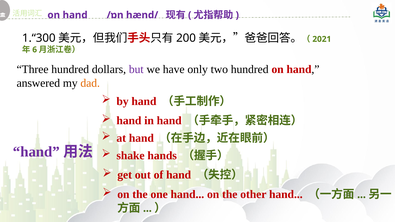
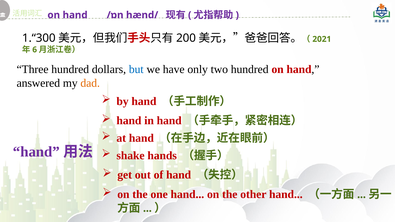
but colour: purple -> blue
